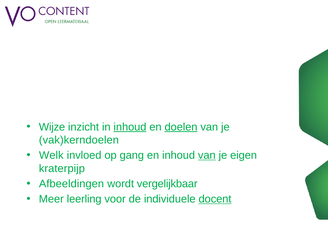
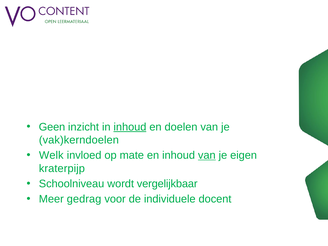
Wijze: Wijze -> Geen
doelen underline: present -> none
gang: gang -> mate
Afbeeldingen: Afbeeldingen -> Schoolniveau
leerling: leerling -> gedrag
docent underline: present -> none
